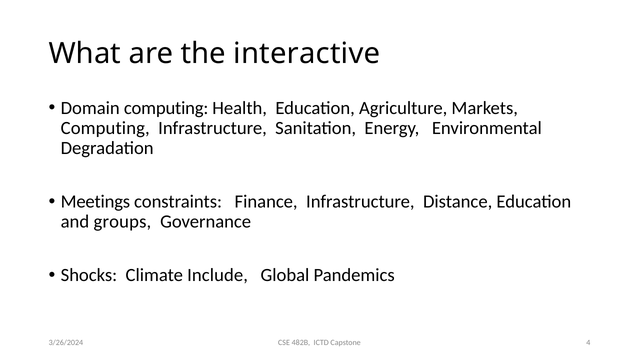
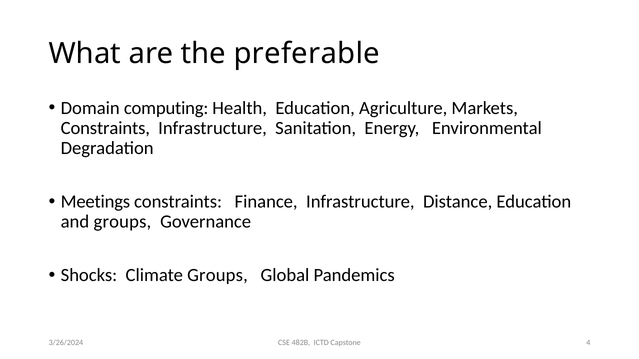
interactive: interactive -> preferable
Computing at (105, 128): Computing -> Constraints
Climate Include: Include -> Groups
